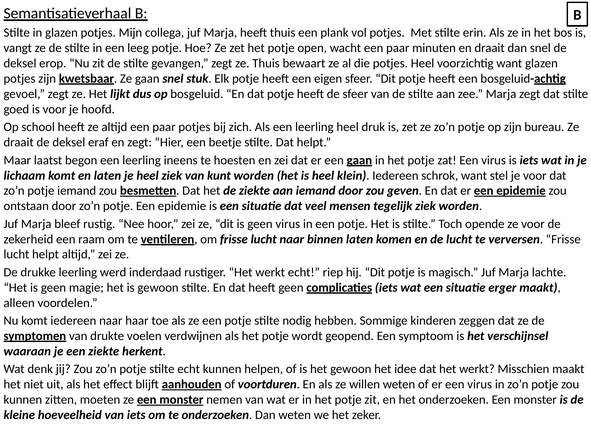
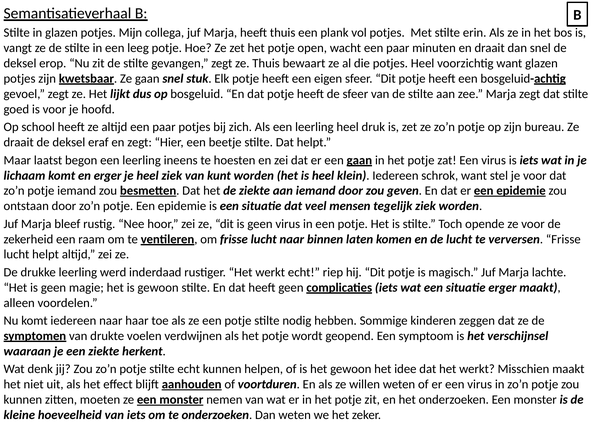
en laten: laten -> erger
